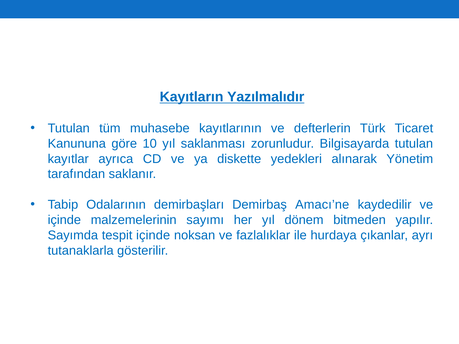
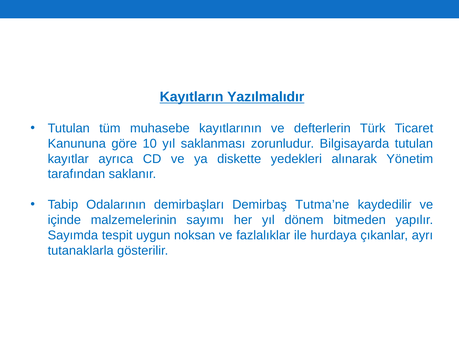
Amacı’ne: Amacı’ne -> Tutma’ne
tespit içinde: içinde -> uygun
